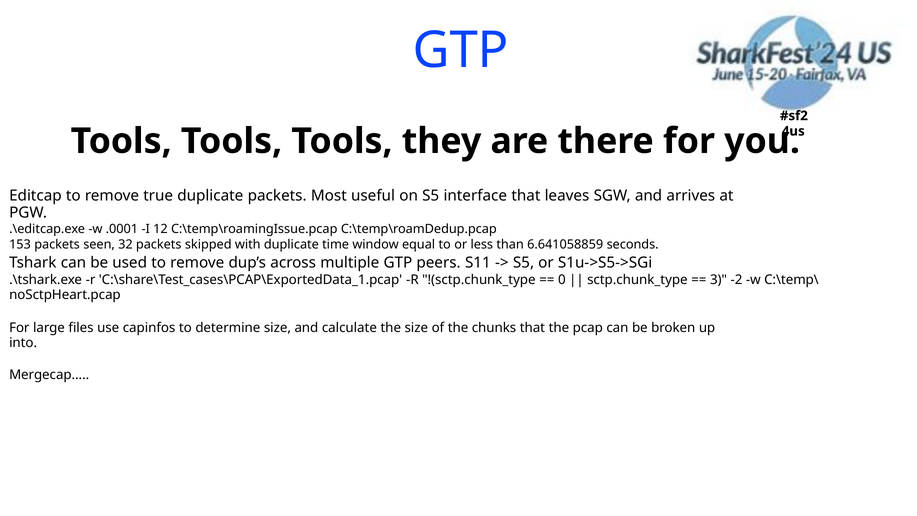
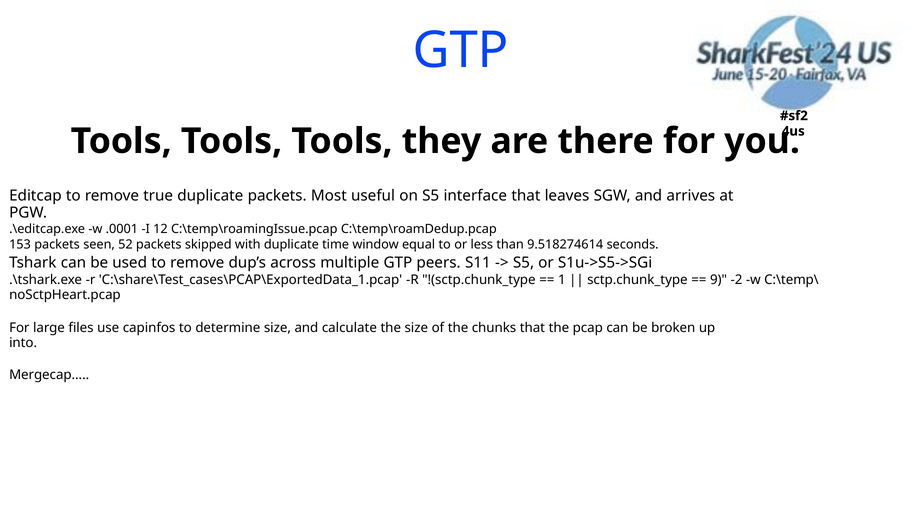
32: 32 -> 52
6.641058859: 6.641058859 -> 9.518274614
0: 0 -> 1
3: 3 -> 9
